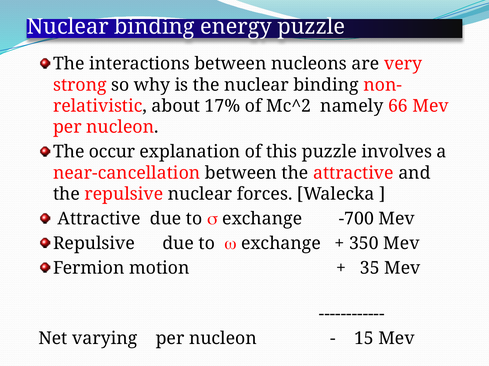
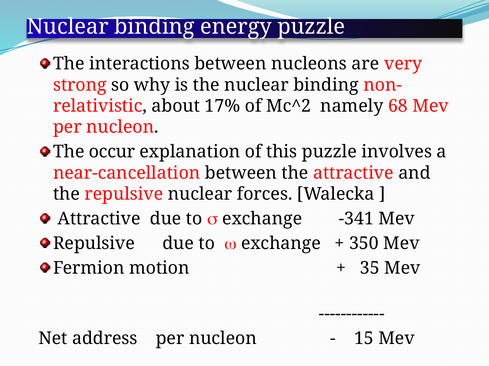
66: 66 -> 68
-700: -700 -> -341
varying: varying -> address
